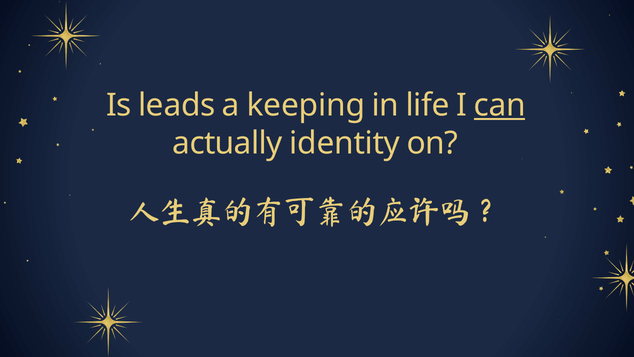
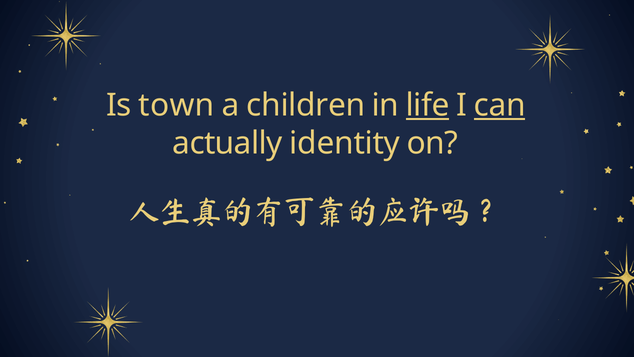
leads: leads -> town
keeping: keeping -> children
life underline: none -> present
